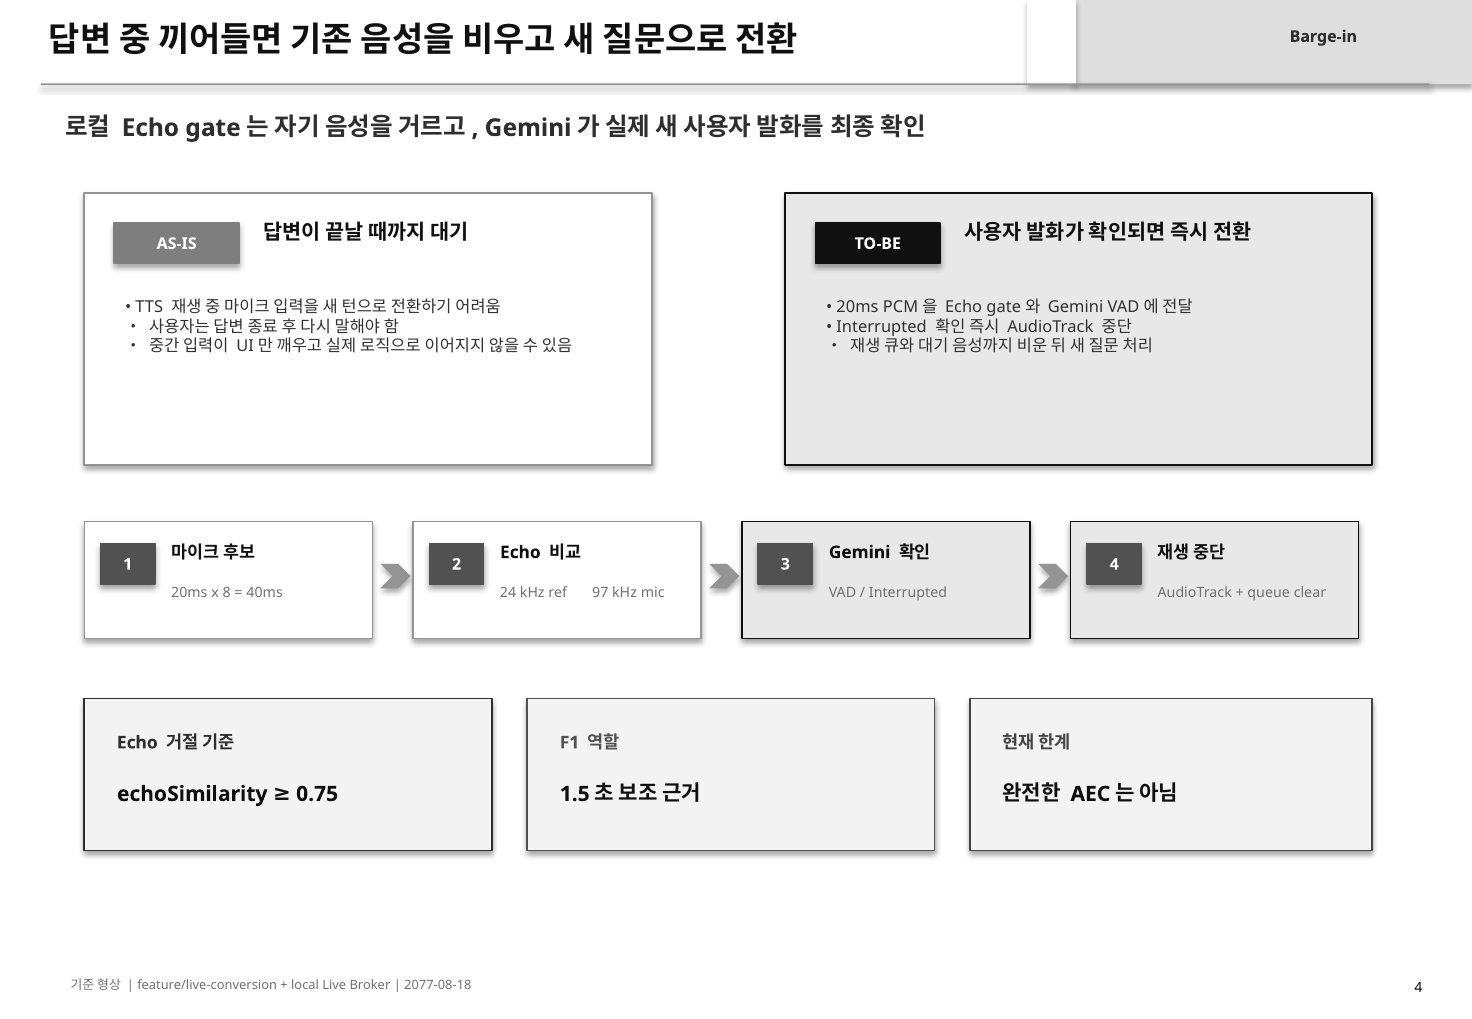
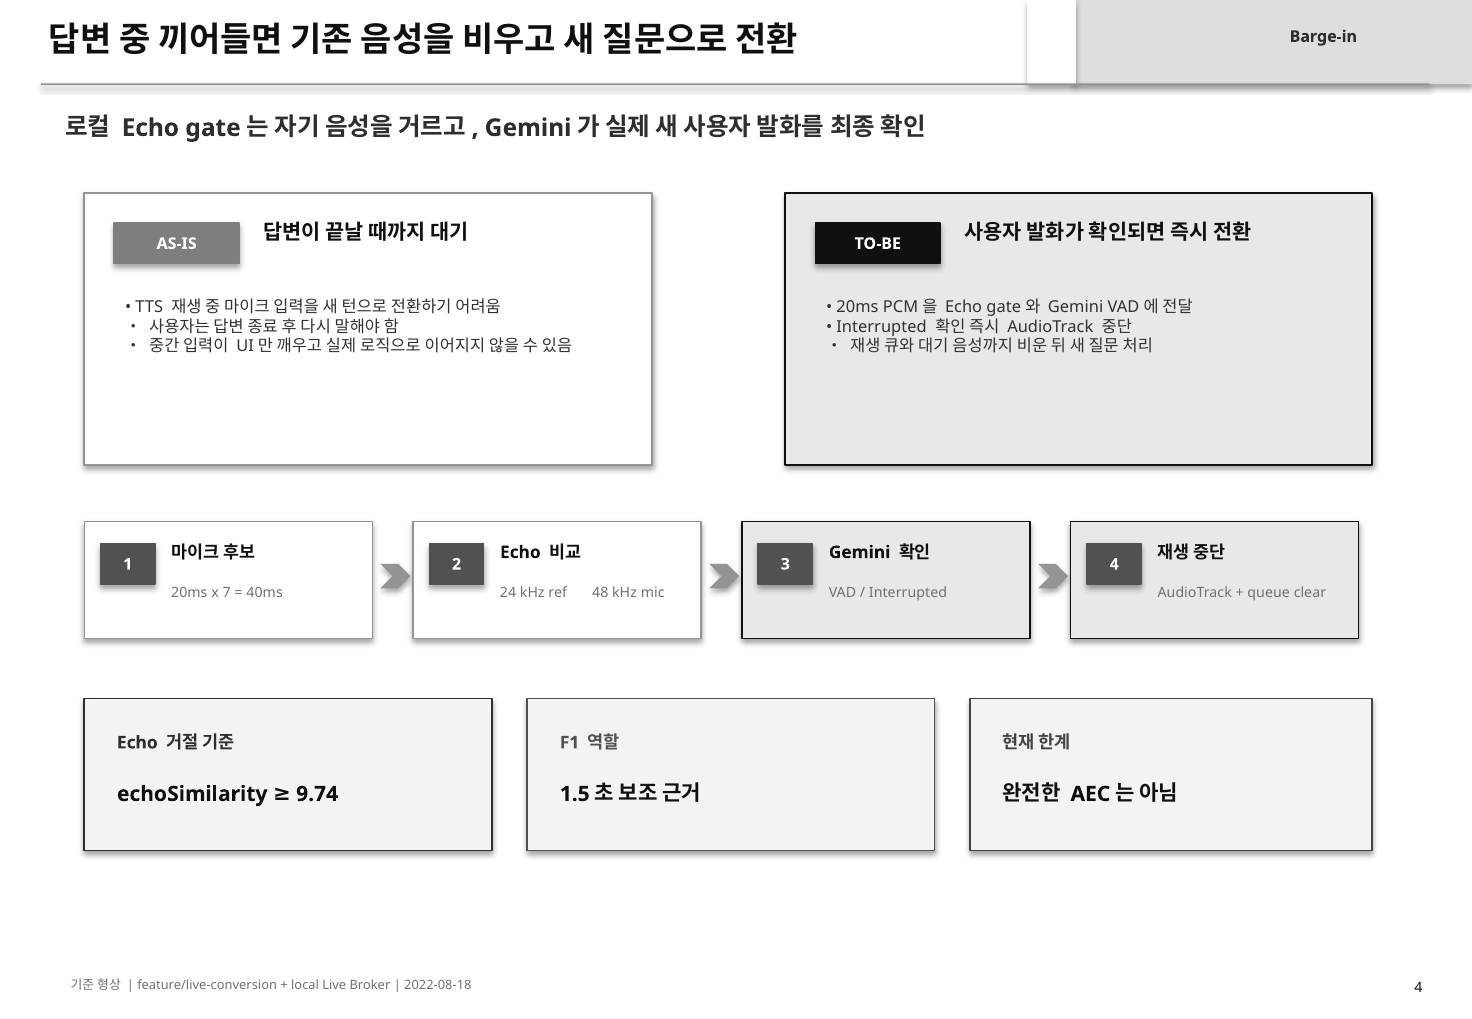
8: 8 -> 7
97: 97 -> 48
0.75: 0.75 -> 9.74
2077-08-18: 2077-08-18 -> 2022-08-18
